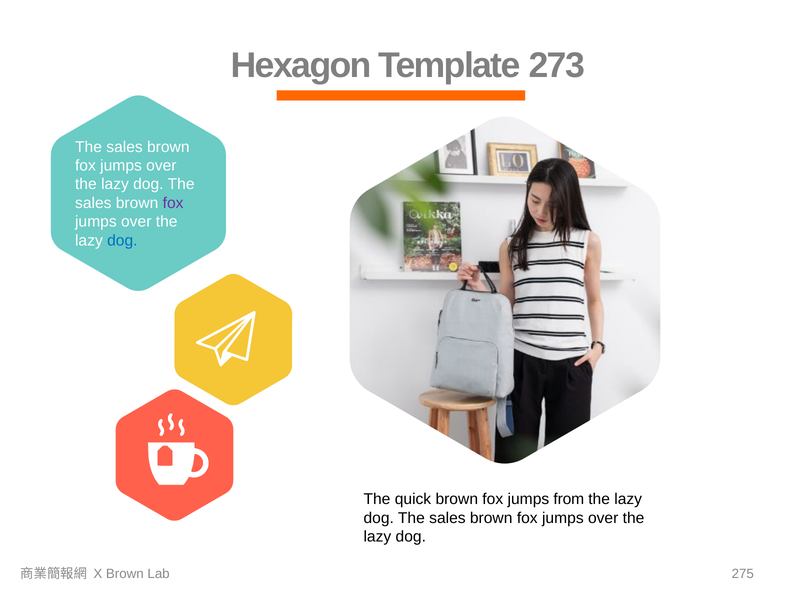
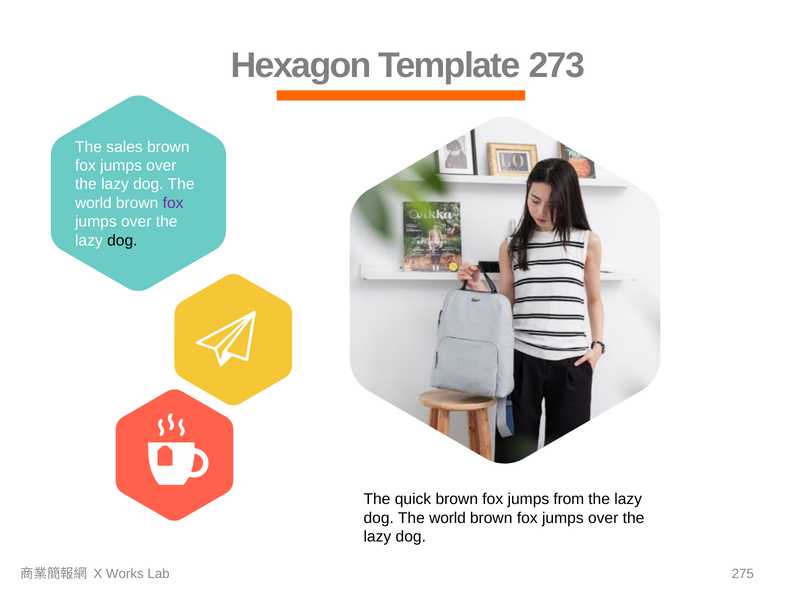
sales at (93, 203): sales -> world
dog at (122, 241) colour: blue -> black
sales at (447, 518): sales -> world
X Brown: Brown -> Works
